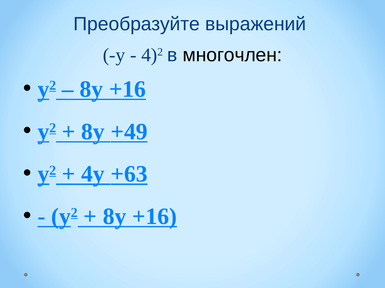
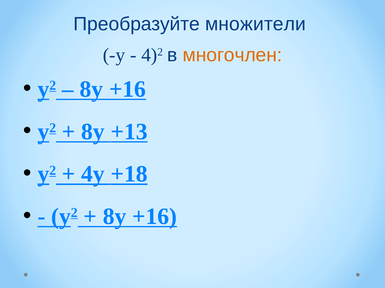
выражений: выражений -> множители
многочлен colour: black -> orange
+49: +49 -> +13
+63: +63 -> +18
